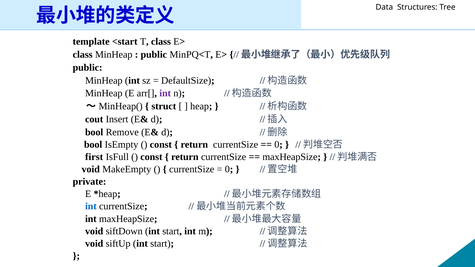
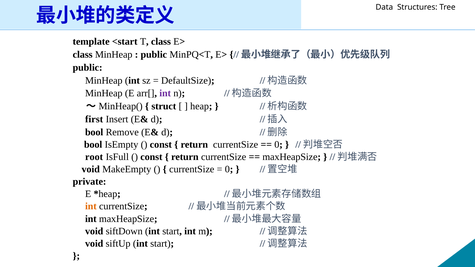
cout: cout -> first
first: first -> root
int at (91, 207) colour: blue -> orange
